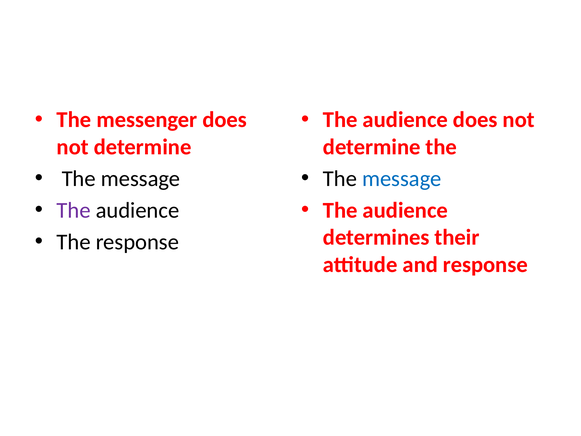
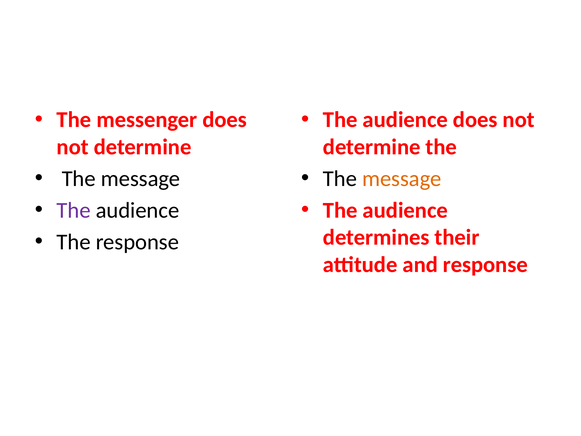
message at (402, 179) colour: blue -> orange
